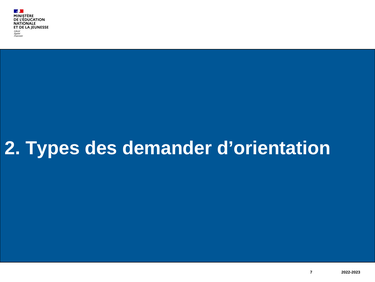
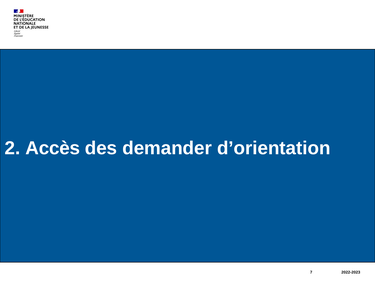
Types: Types -> Accès
